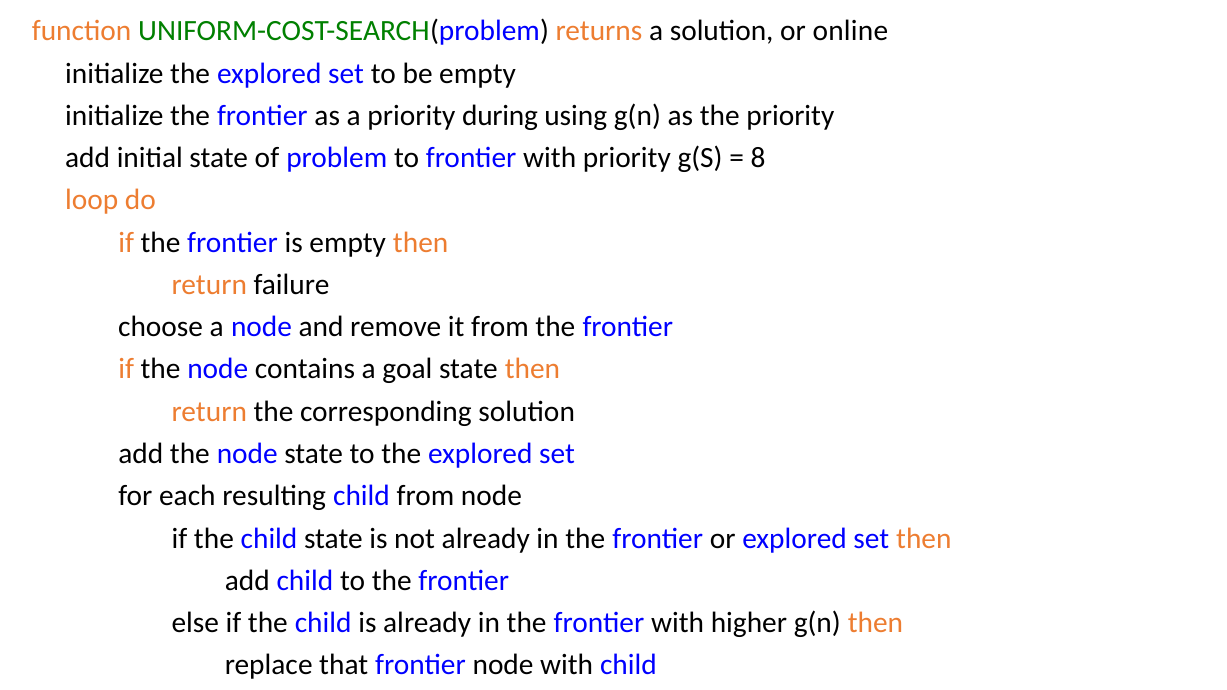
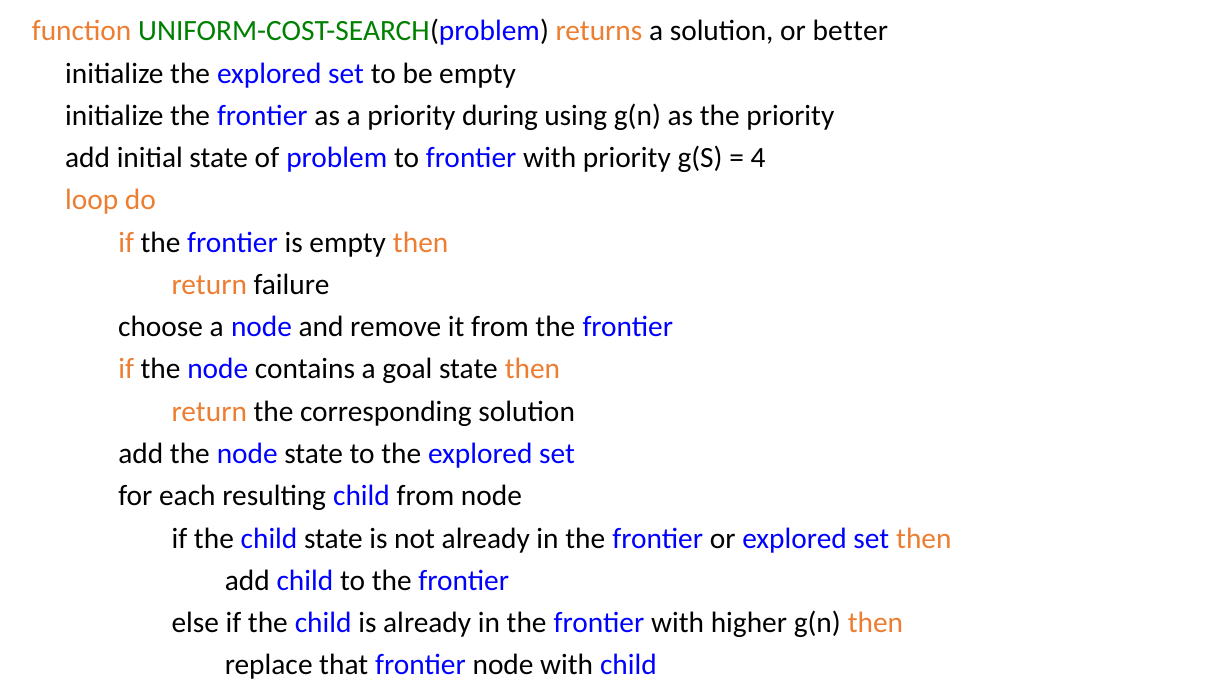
online: online -> better
8: 8 -> 4
